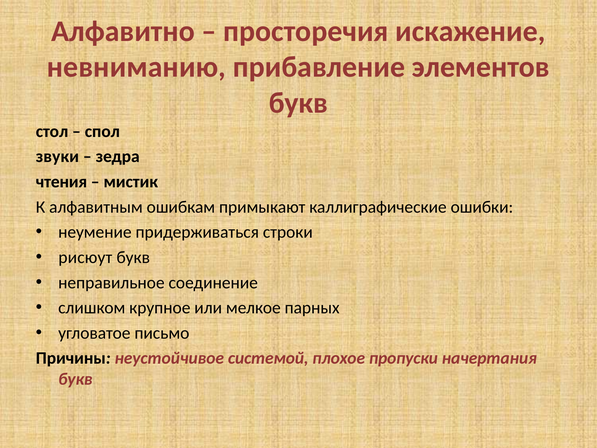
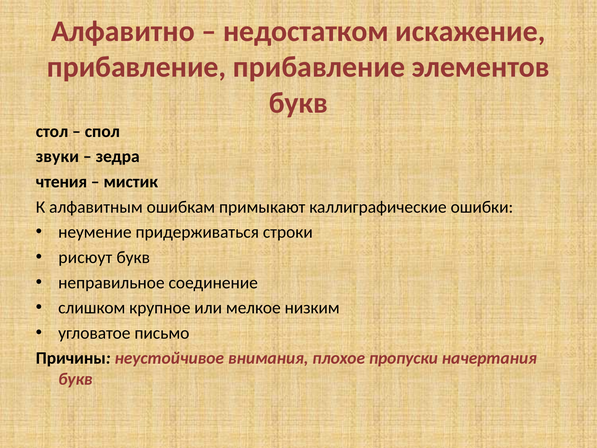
просторечия: просторечия -> недостатком
невниманию at (136, 67): невниманию -> прибавление
парных: парных -> низким
системой: системой -> внимания
